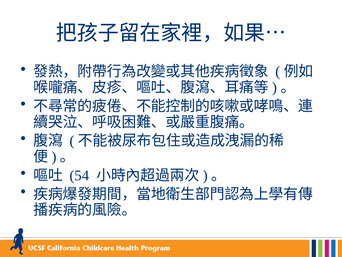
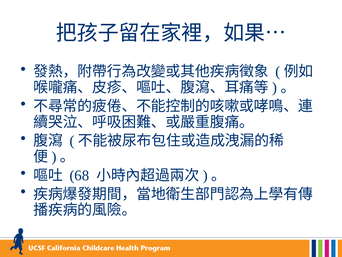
54: 54 -> 68
